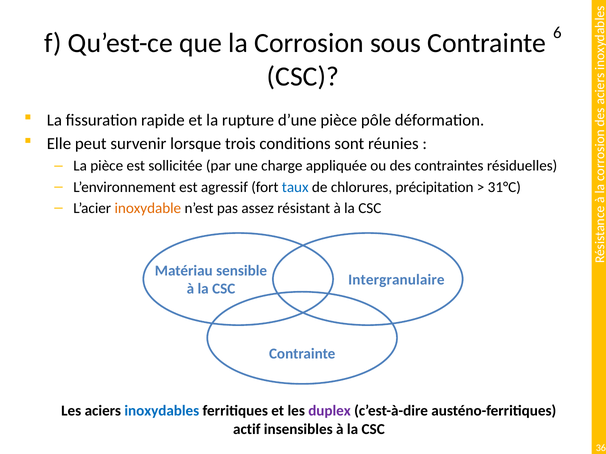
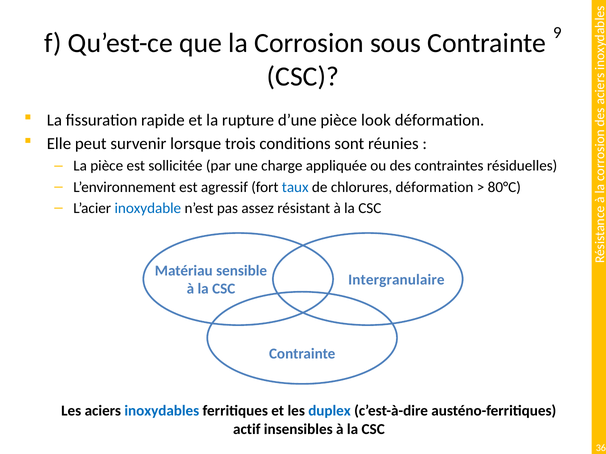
6: 6 -> 9
pôle: pôle -> look
chlorures précipitation: précipitation -> déformation
31°C: 31°C -> 80°C
inoxydable colour: orange -> blue
duplex colour: purple -> blue
